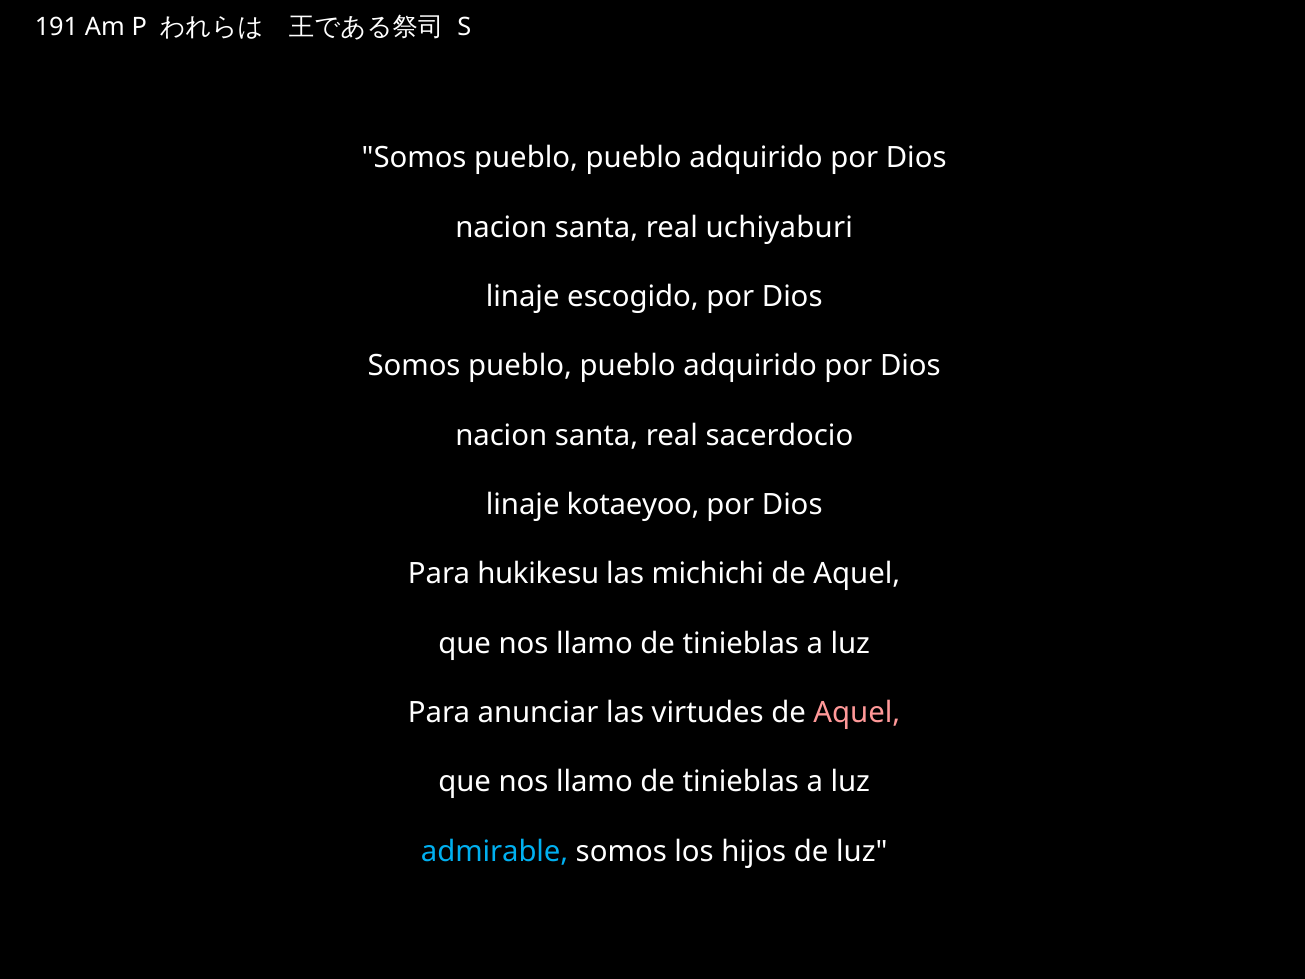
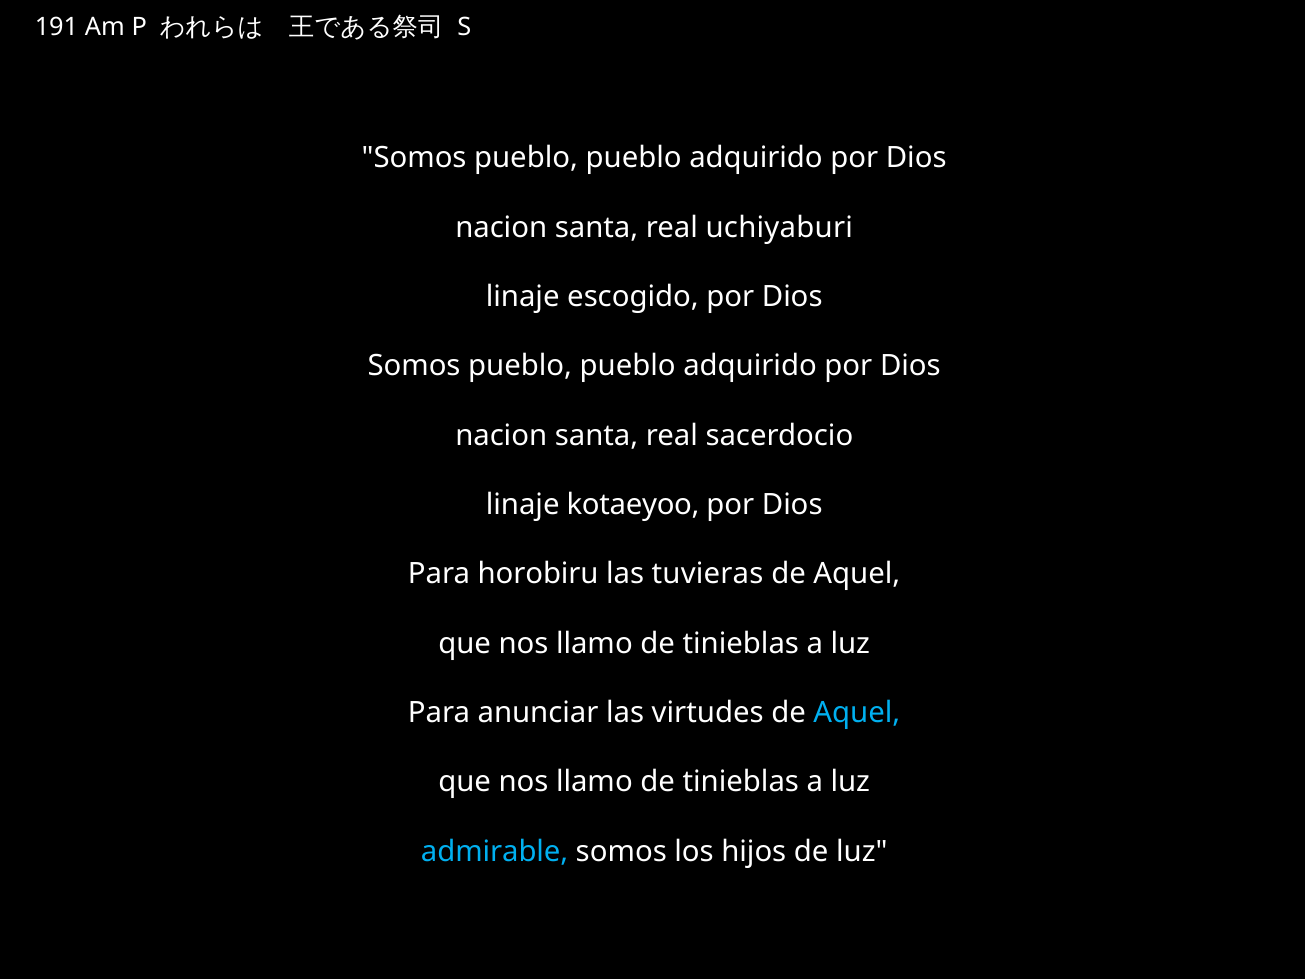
hukikesu: hukikesu -> horobiru
michichi: michichi -> tuvieras
Aquel at (857, 712) colour: pink -> light blue
